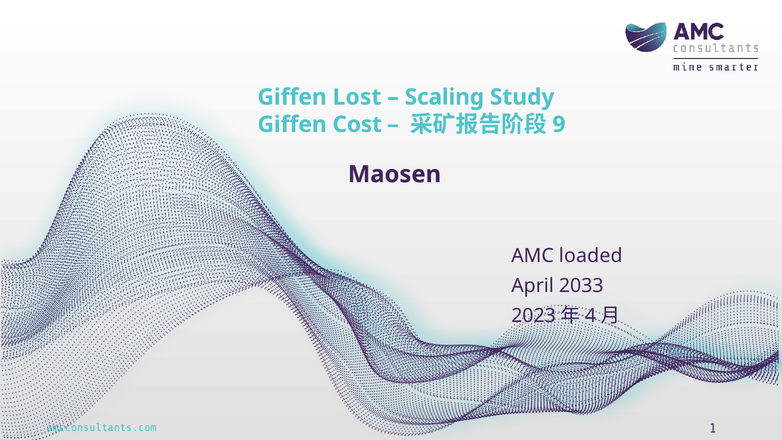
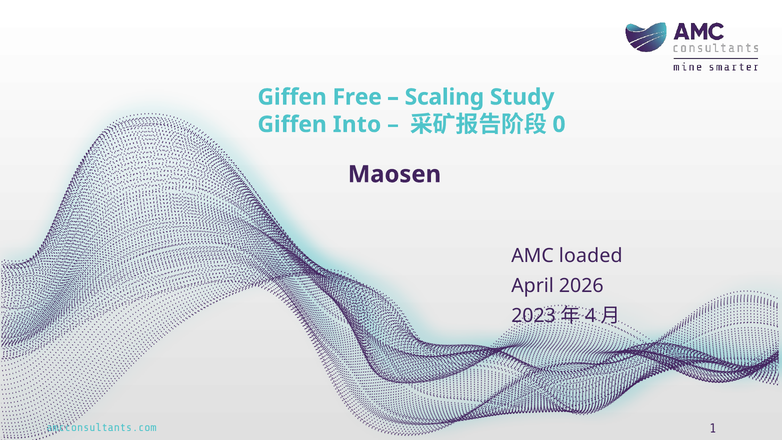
Lost: Lost -> Free
Cost: Cost -> Into
9: 9 -> 0
2033: 2033 -> 2026
